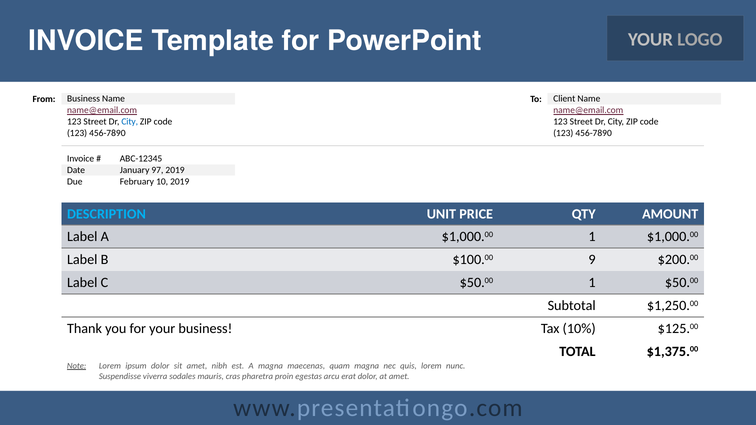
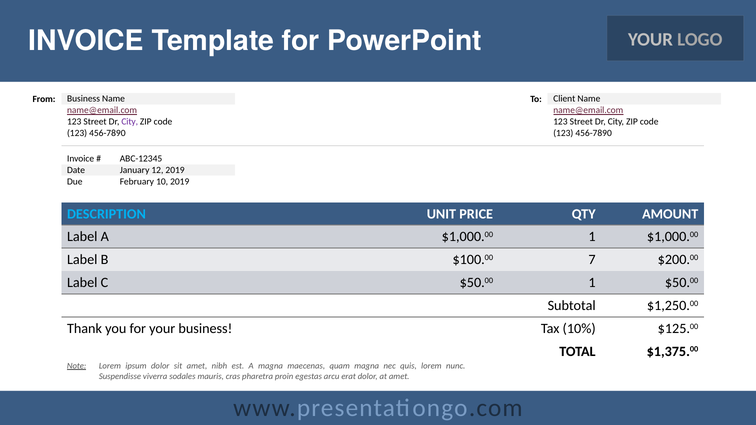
City at (130, 122) colour: blue -> purple
97: 97 -> 12
9: 9 -> 7
